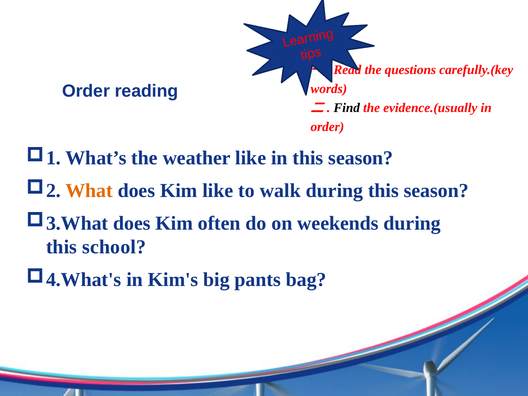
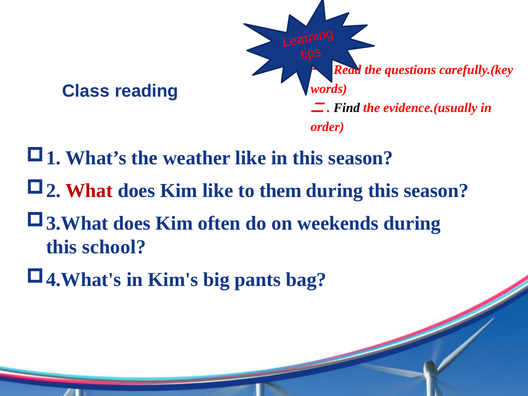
Order at (86, 91): Order -> Class
What colour: orange -> red
walk: walk -> them
